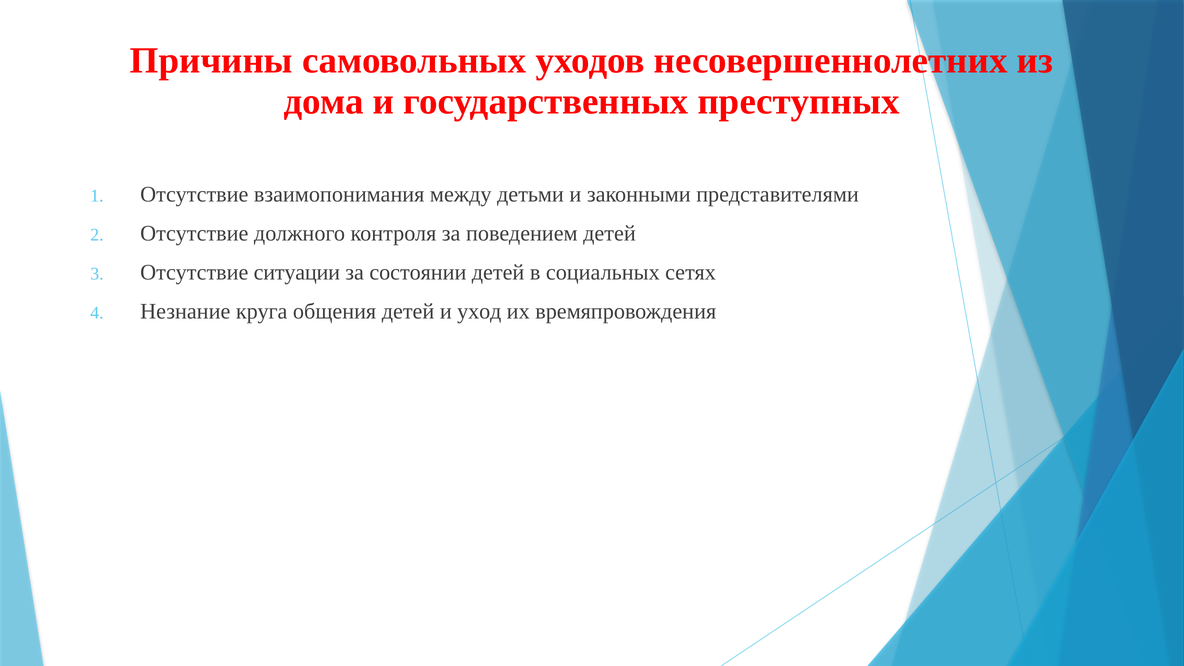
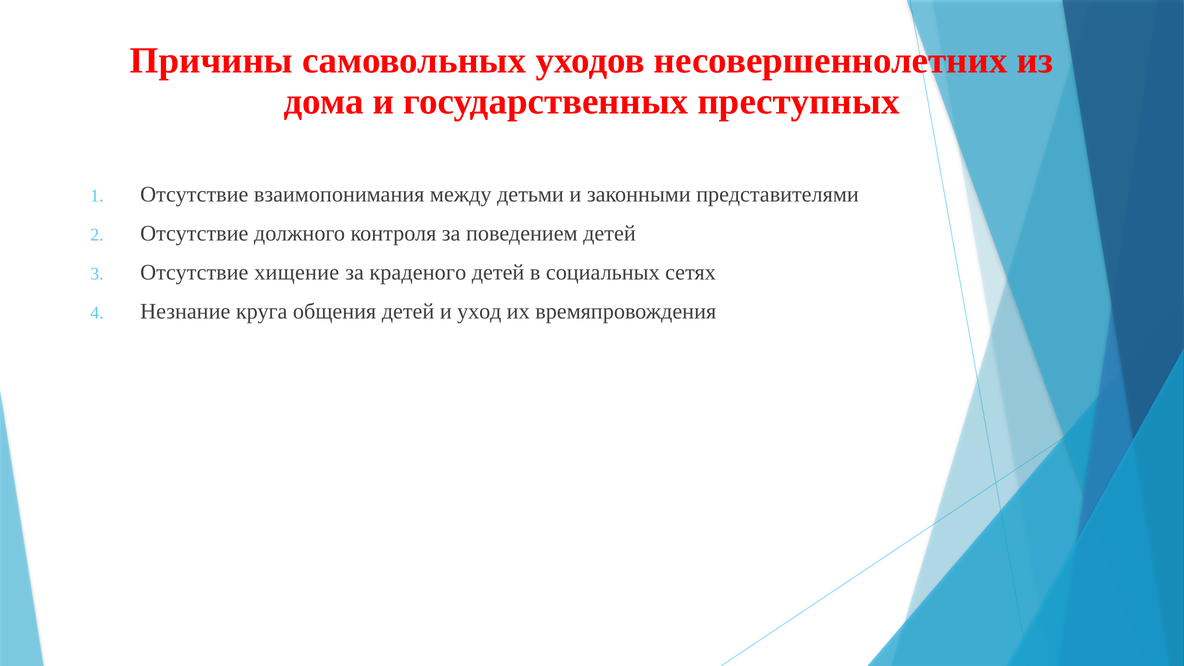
ситуации: ситуации -> хищение
состоянии: состоянии -> краденого
